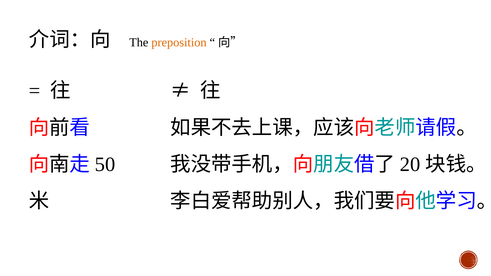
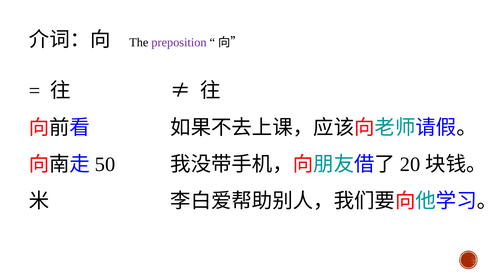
preposition colour: orange -> purple
